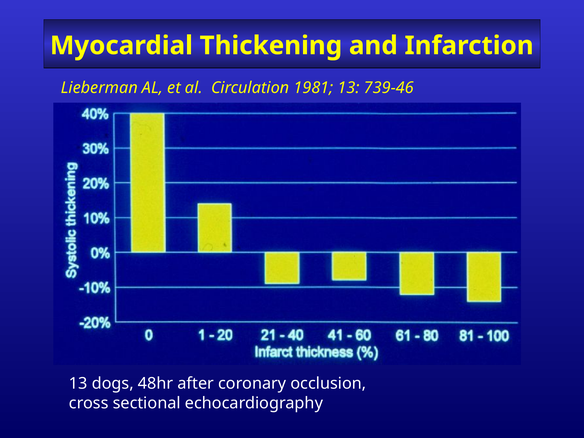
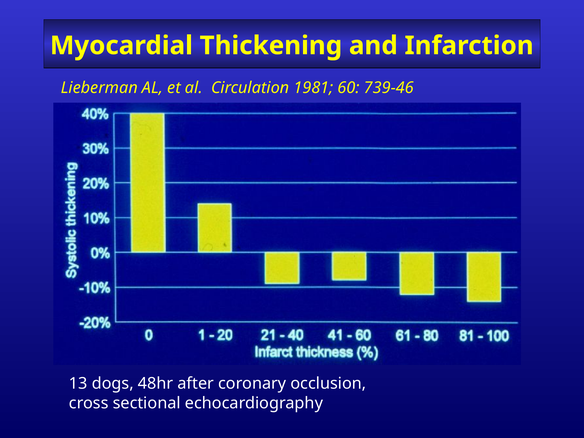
1981 13: 13 -> 60
